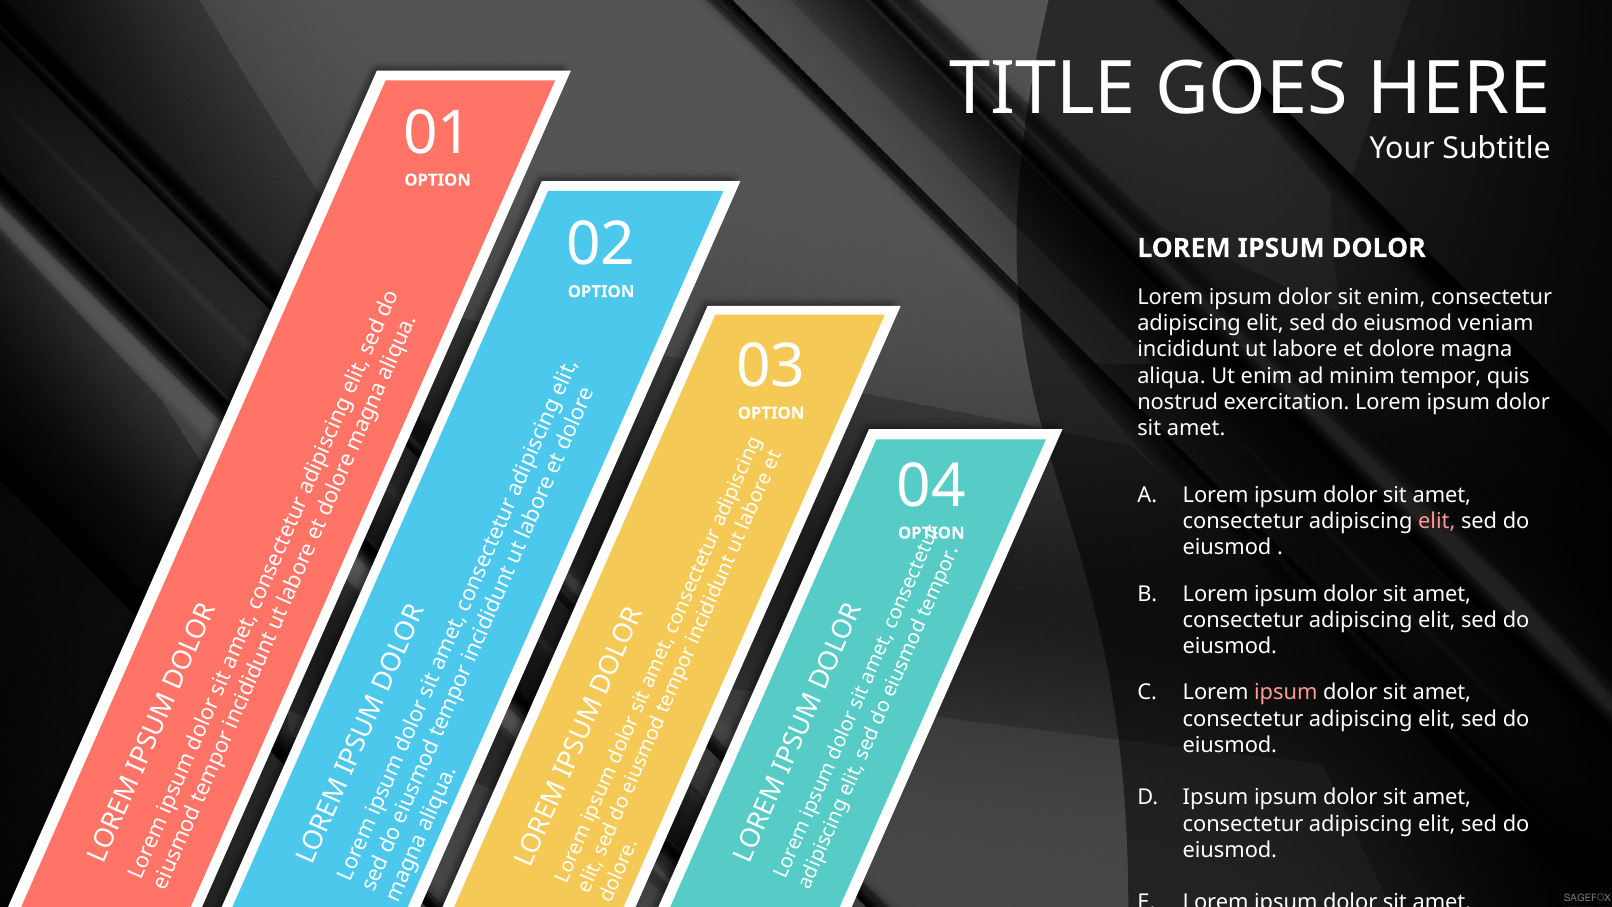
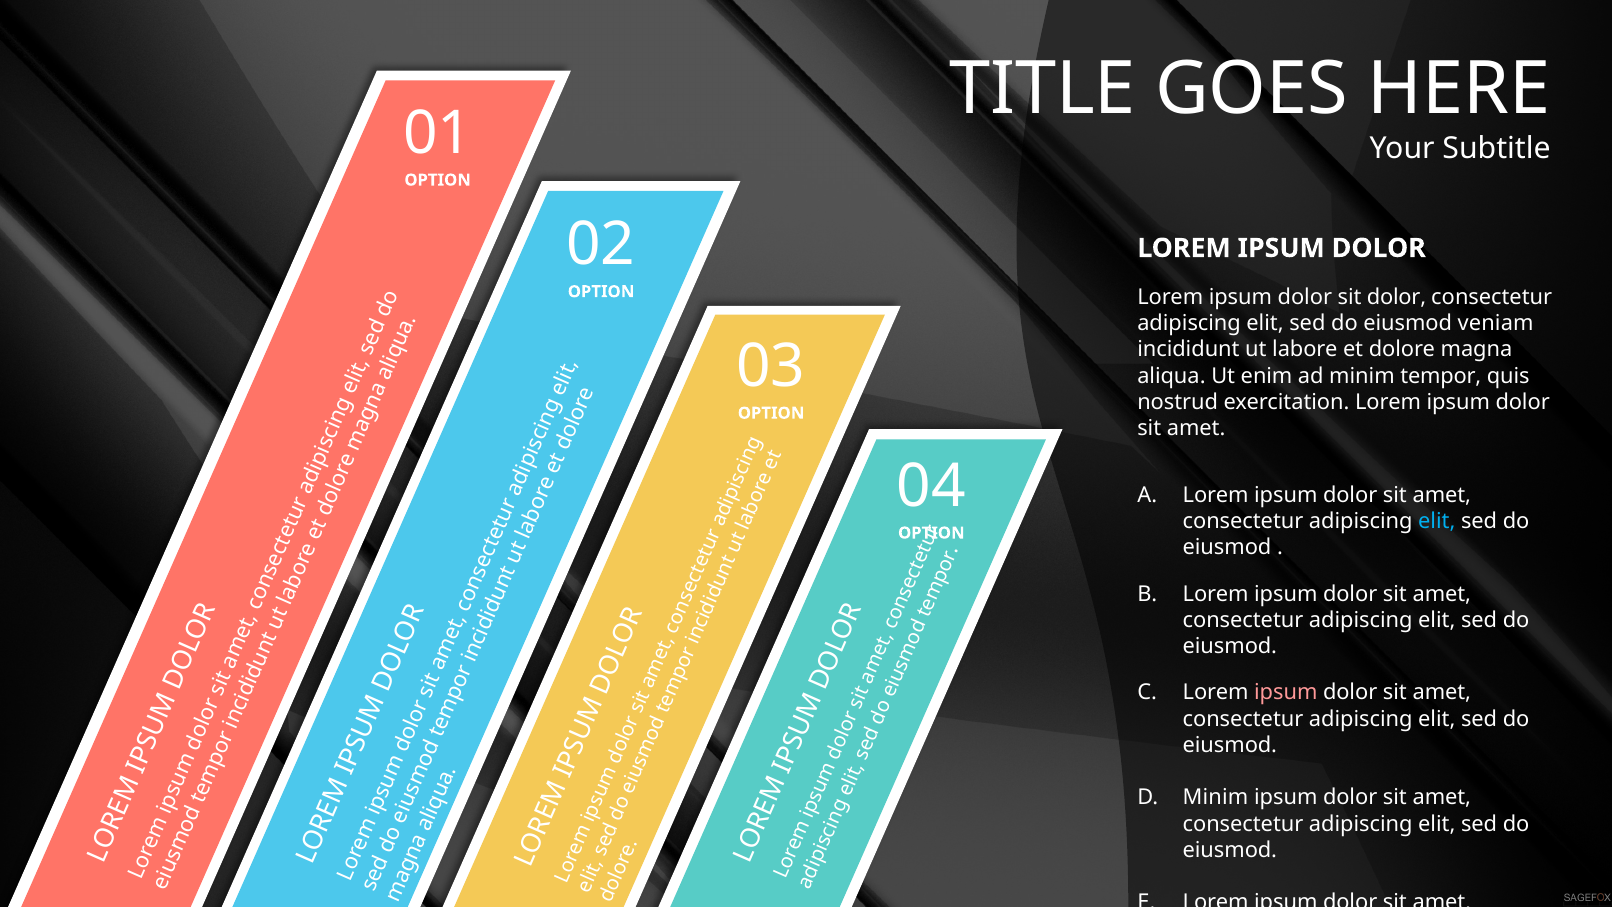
sit enim: enim -> dolor
elit at (1437, 521) colour: pink -> light blue
Ipsum at (1216, 797): Ipsum -> Minim
